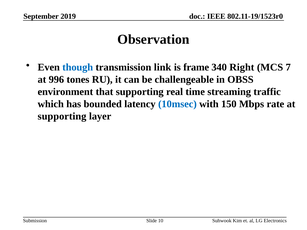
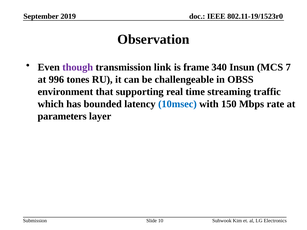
though colour: blue -> purple
Right: Right -> Insun
supporting at (62, 116): supporting -> parameters
